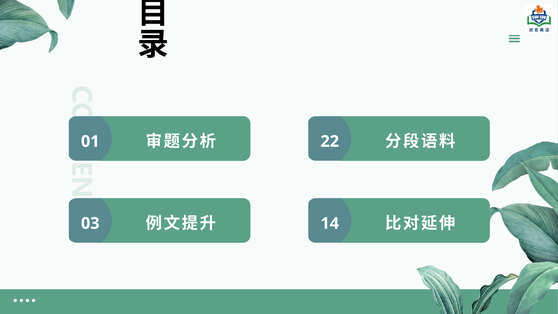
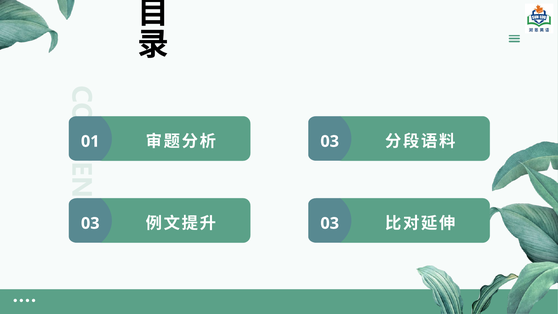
22 at (330, 141): 22 -> 03
14 at (330, 223): 14 -> 03
